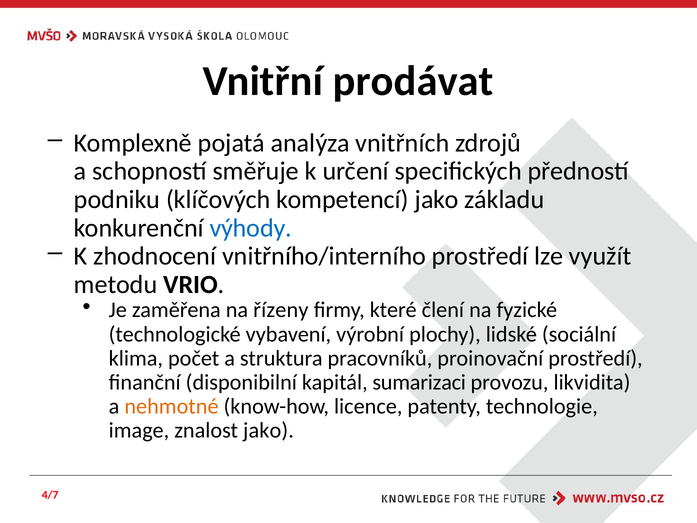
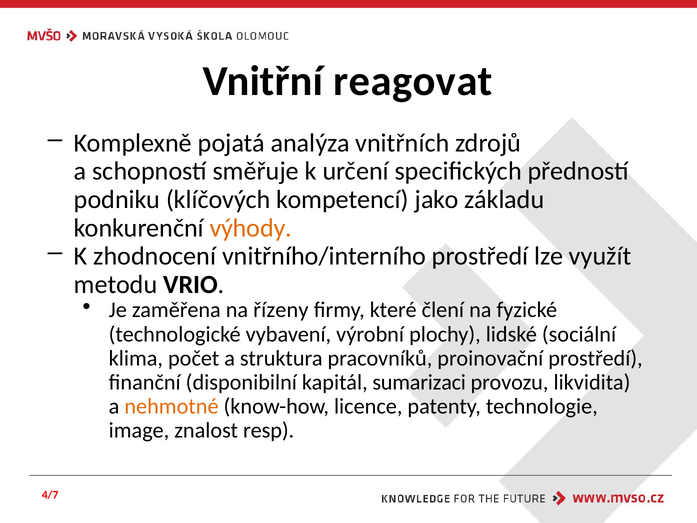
prodávat: prodávat -> reagovat
výhody colour: blue -> orange
znalost jako: jako -> resp
